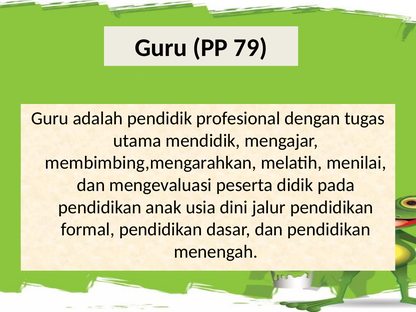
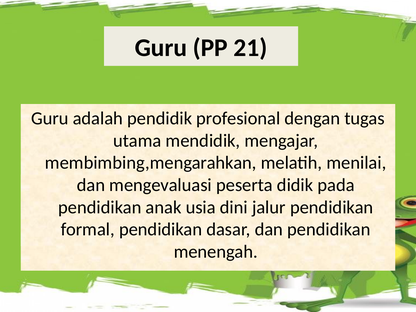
79: 79 -> 21
